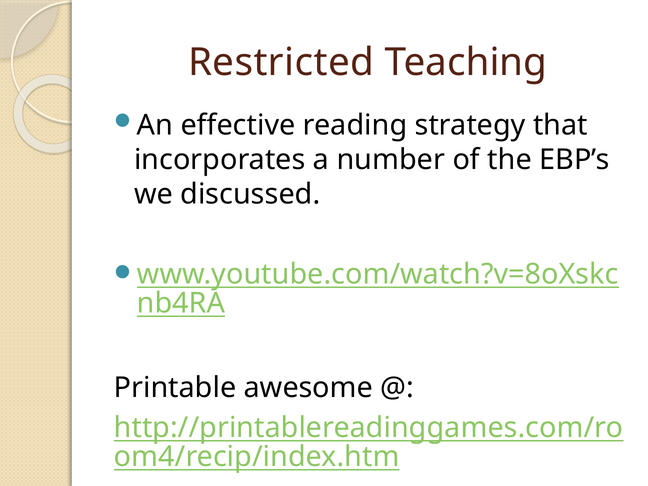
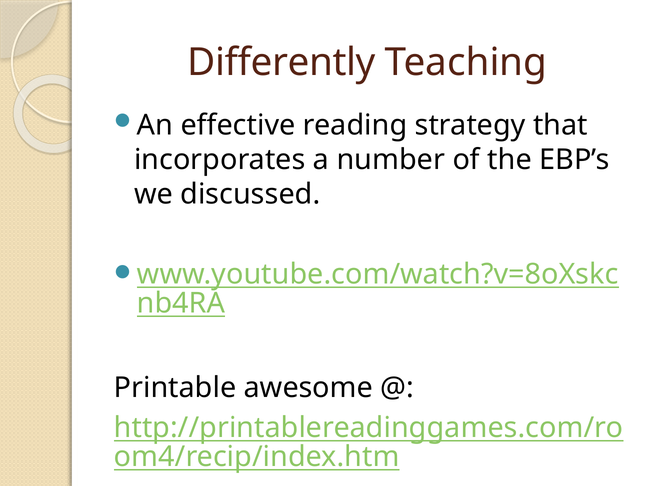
Restricted: Restricted -> Differently
